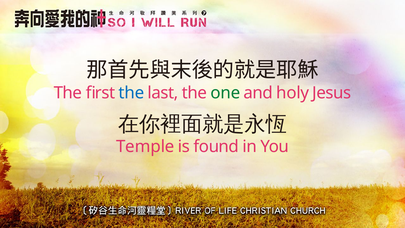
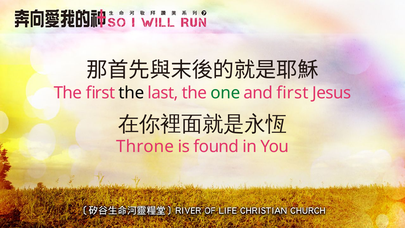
the at (131, 93) colour: blue -> black
and holy: holy -> first
Temple: Temple -> Throne
